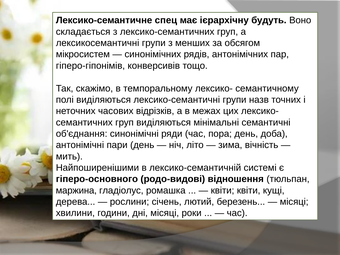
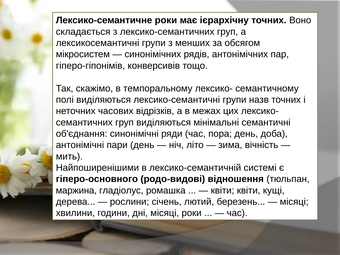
Лексико-семантичне спец: спец -> роки
ієрархічну будуть: будуть -> точних
